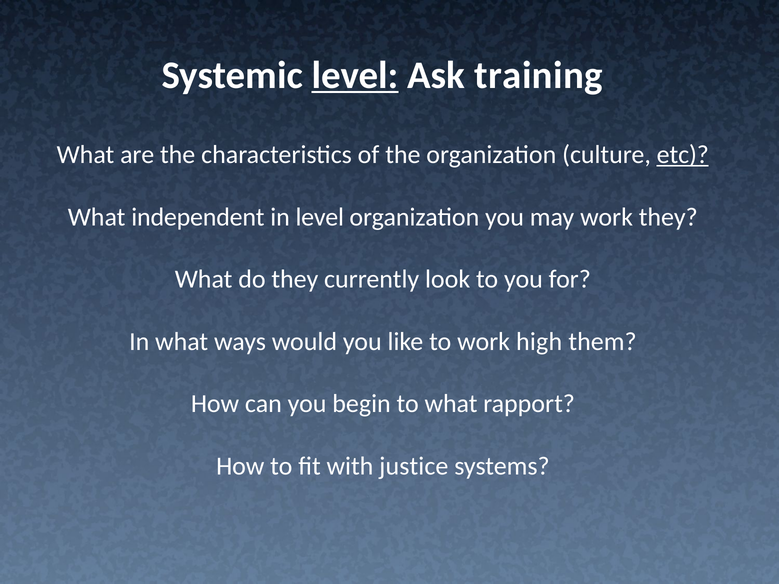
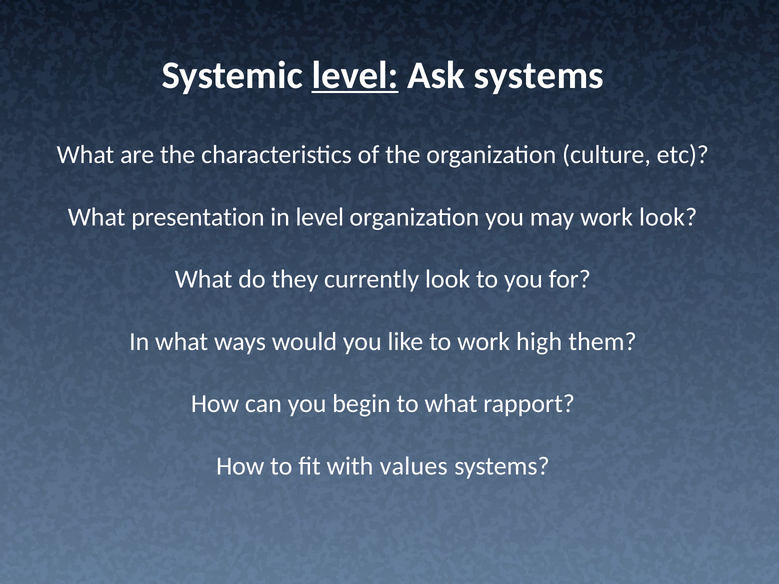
Ask training: training -> systems
etc underline: present -> none
independent: independent -> presentation
work they: they -> look
justice: justice -> values
